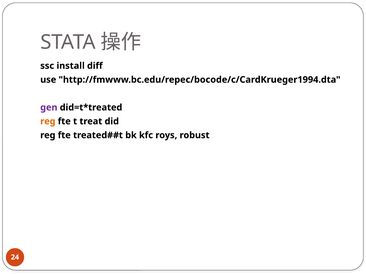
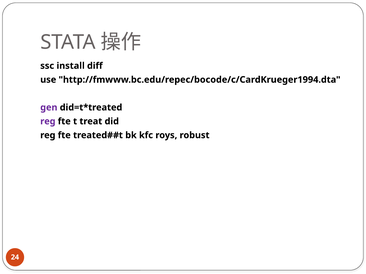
reg at (48, 122) colour: orange -> purple
